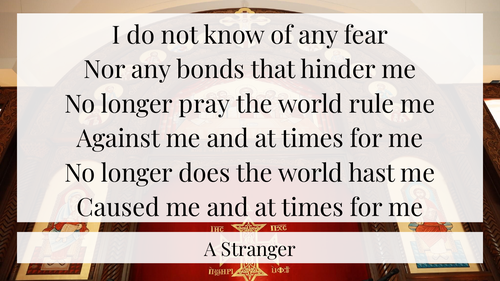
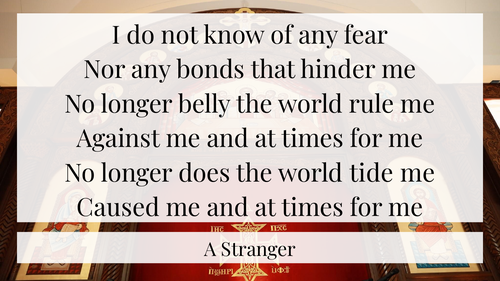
pray: pray -> belly
hast: hast -> tide
